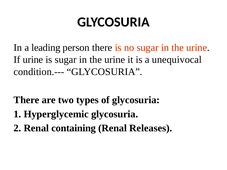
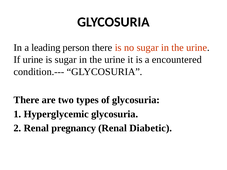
unequivocal: unequivocal -> encountered
containing: containing -> pregnancy
Releases: Releases -> Diabetic
